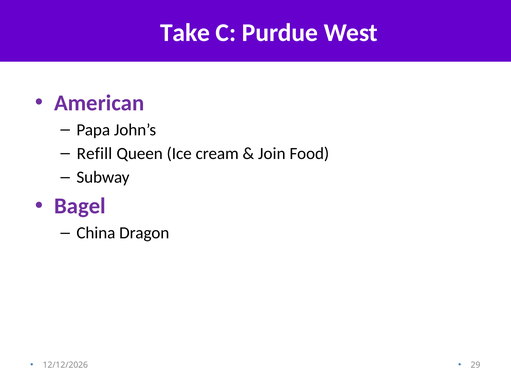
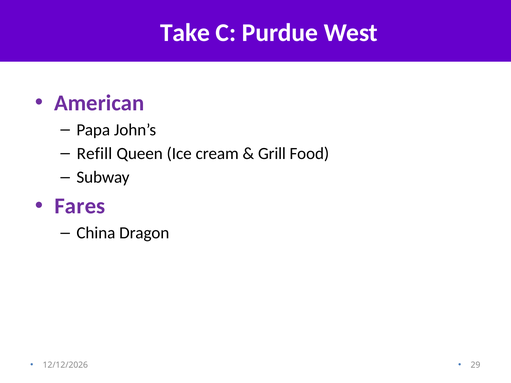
Join: Join -> Grill
Bagel: Bagel -> Fares
